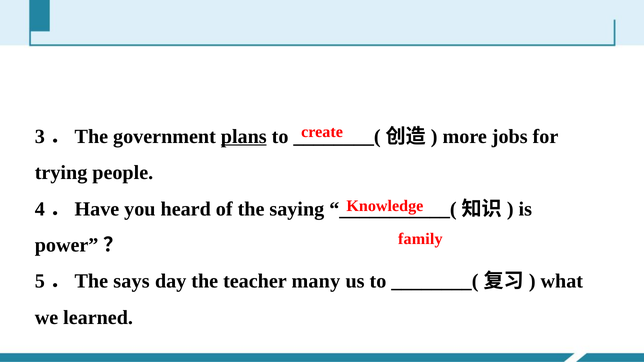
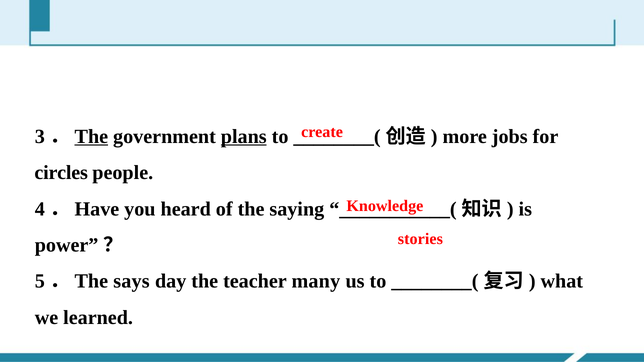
The at (91, 137) underline: none -> present
trying: trying -> circles
family: family -> stories
